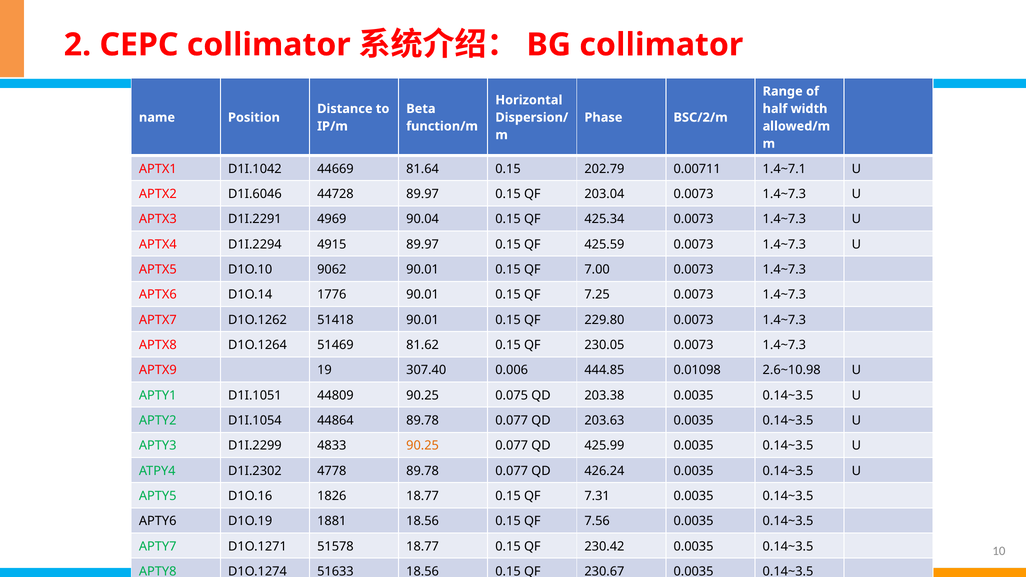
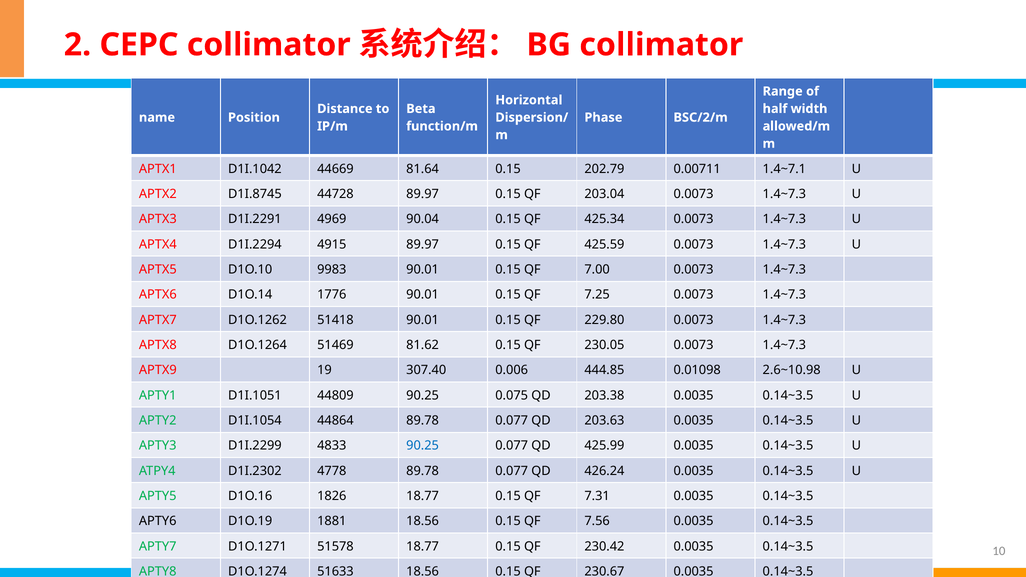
D1I.6046: D1I.6046 -> D1I.8745
9062: 9062 -> 9983
90.25 at (423, 446) colour: orange -> blue
